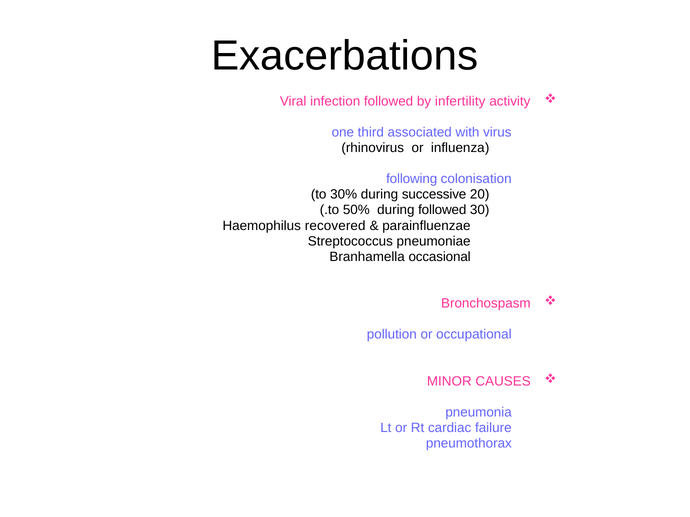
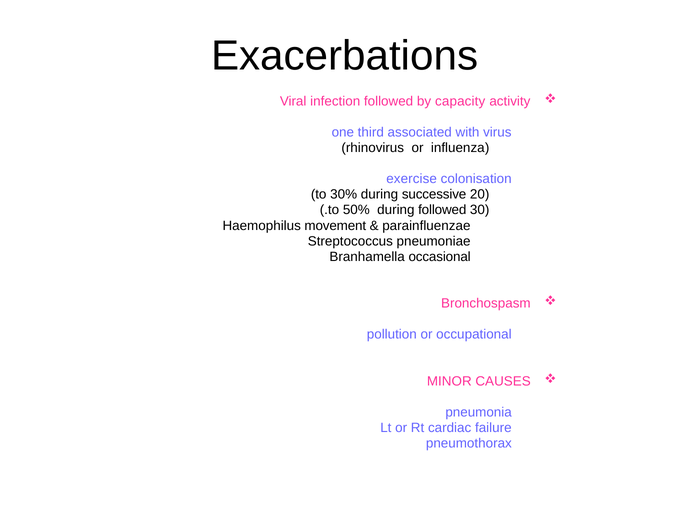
infertility: infertility -> capacity
following: following -> exercise
recovered: recovered -> movement
